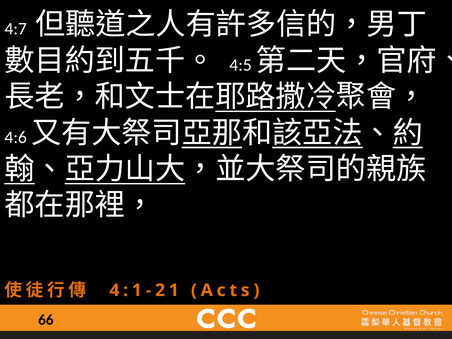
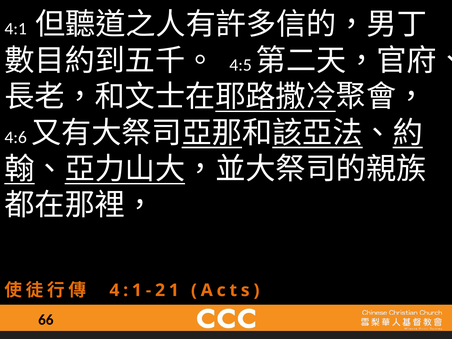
4:7: 4:7 -> 4:1
